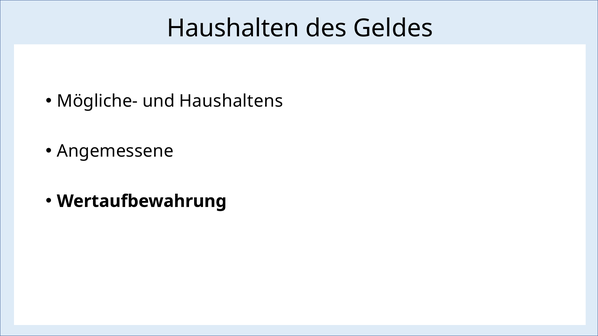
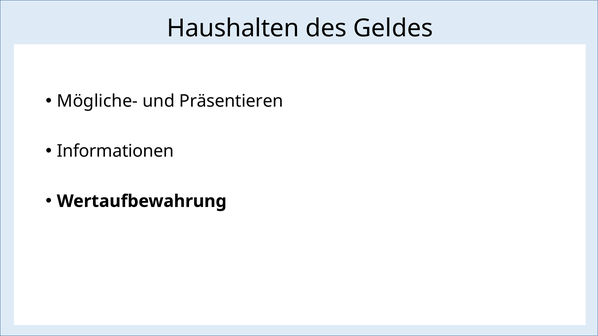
Haushaltens: Haushaltens -> Präsentieren
Angemessene: Angemessene -> Informationen
